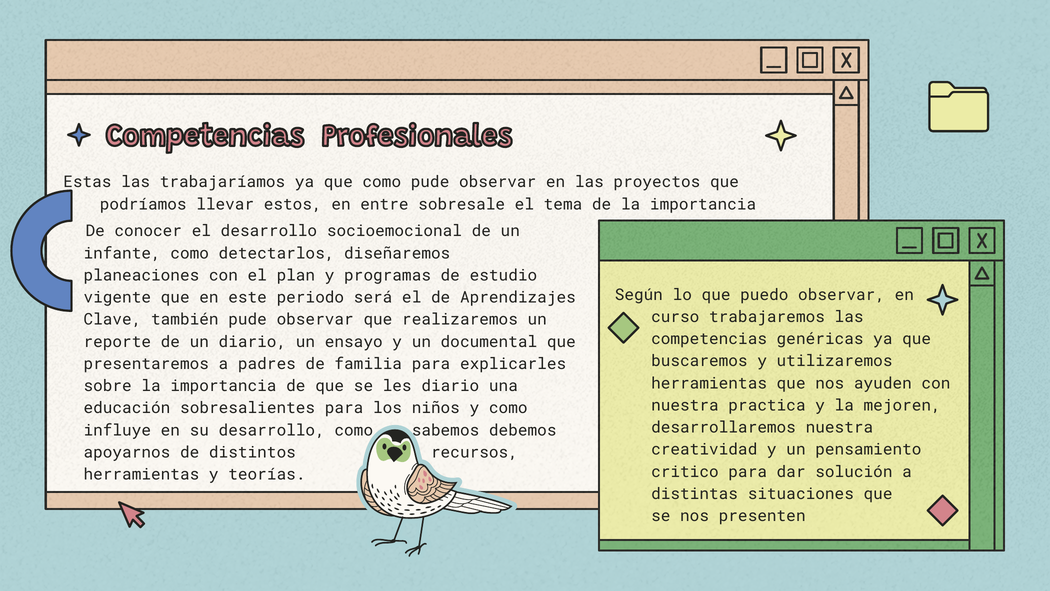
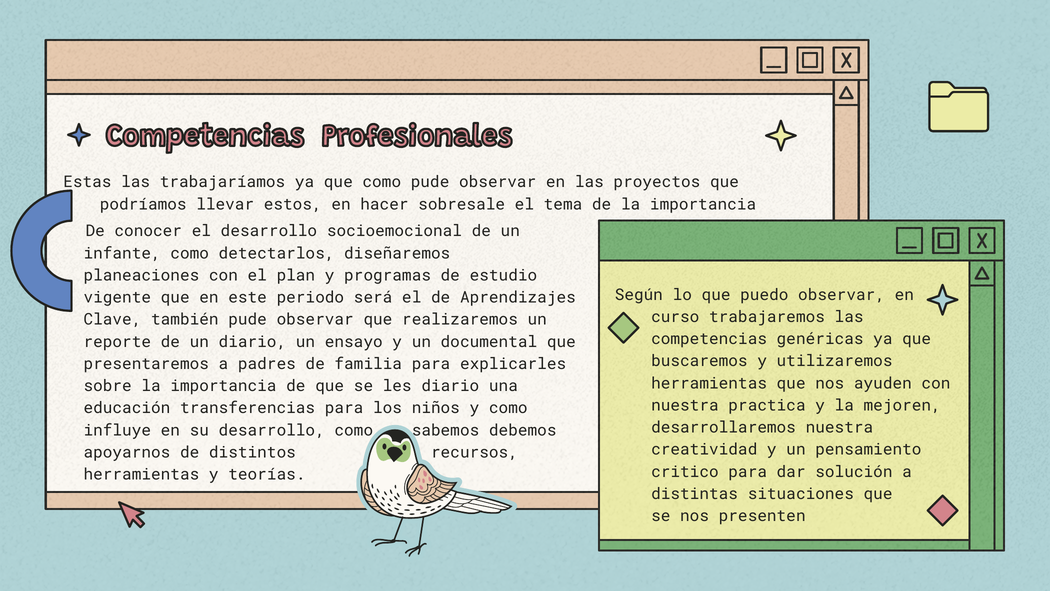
entre: entre -> hacer
sobresalientes: sobresalientes -> transferencias
